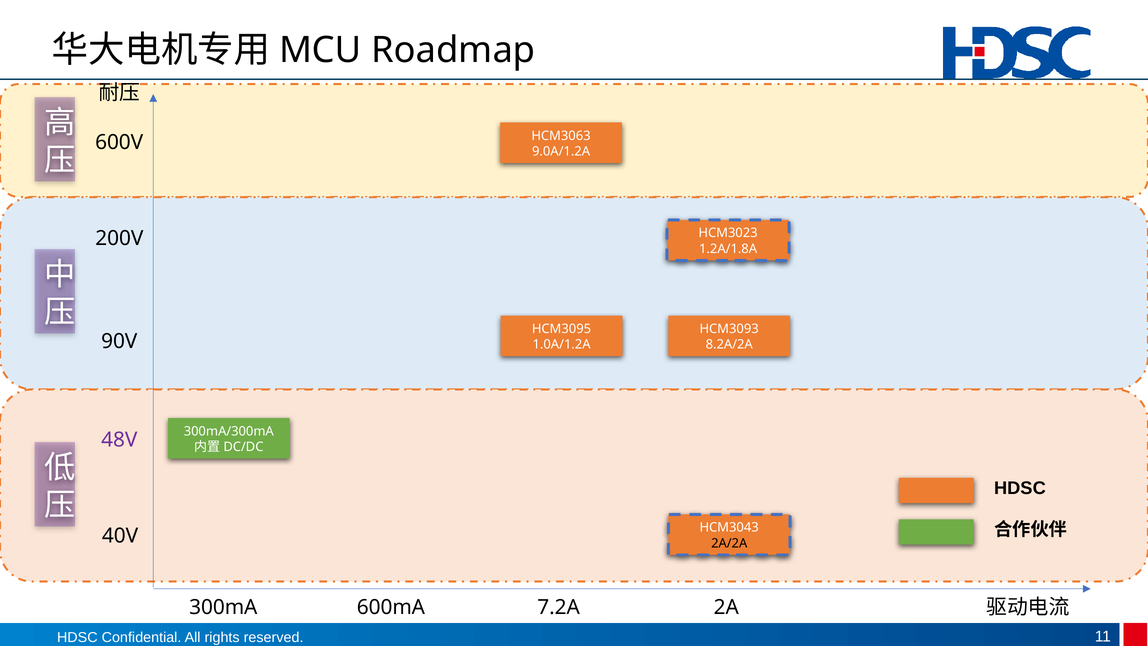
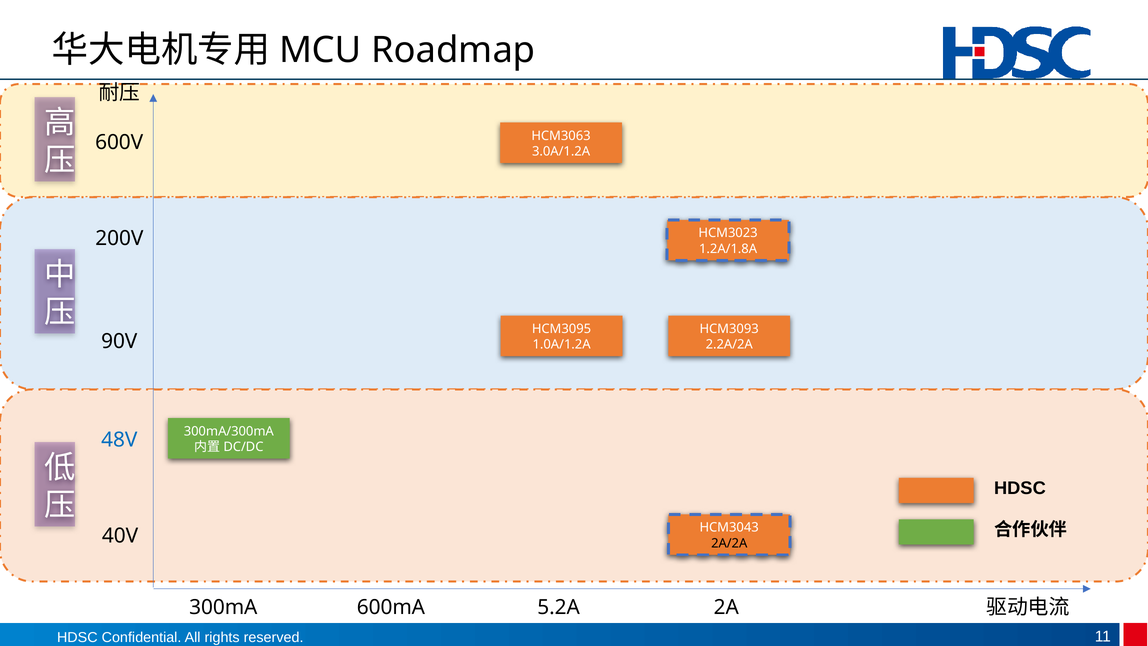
9.0A/1.2A: 9.0A/1.2A -> 3.0A/1.2A
8.2A/2A: 8.2A/2A -> 2.2A/2A
48V colour: purple -> blue
7.2A: 7.2A -> 5.2A
